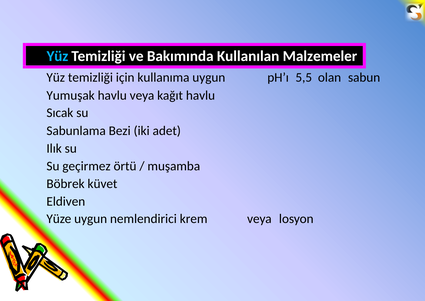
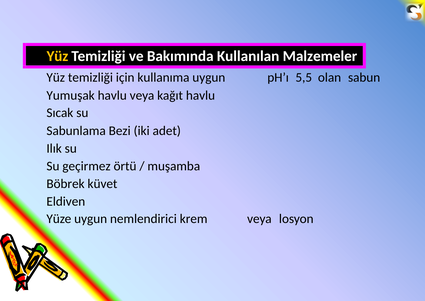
Yüz at (57, 56) colour: light blue -> yellow
